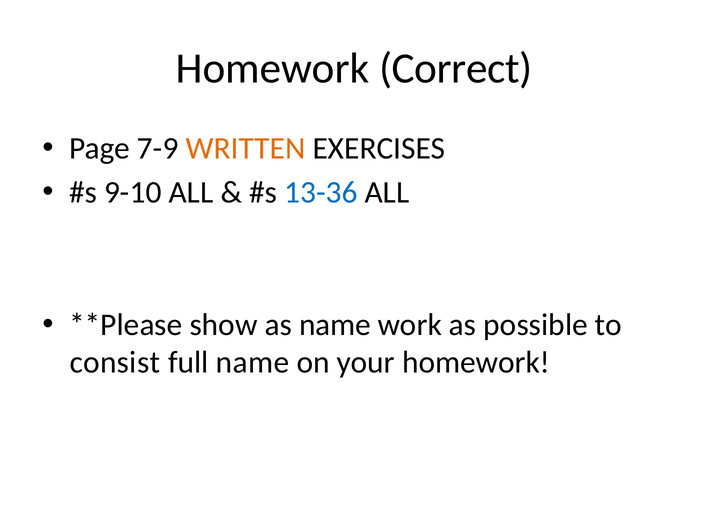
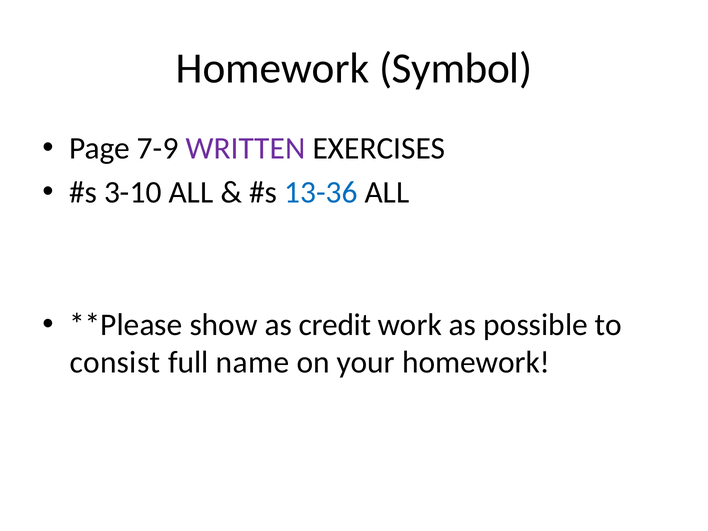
Correct: Correct -> Symbol
WRITTEN colour: orange -> purple
9-10: 9-10 -> 3-10
as name: name -> credit
